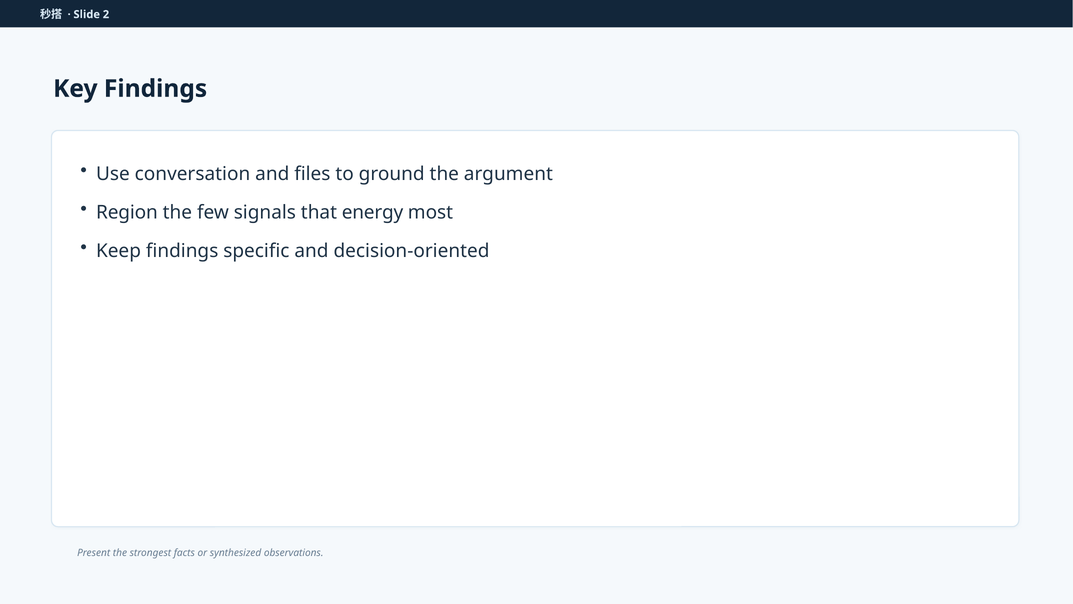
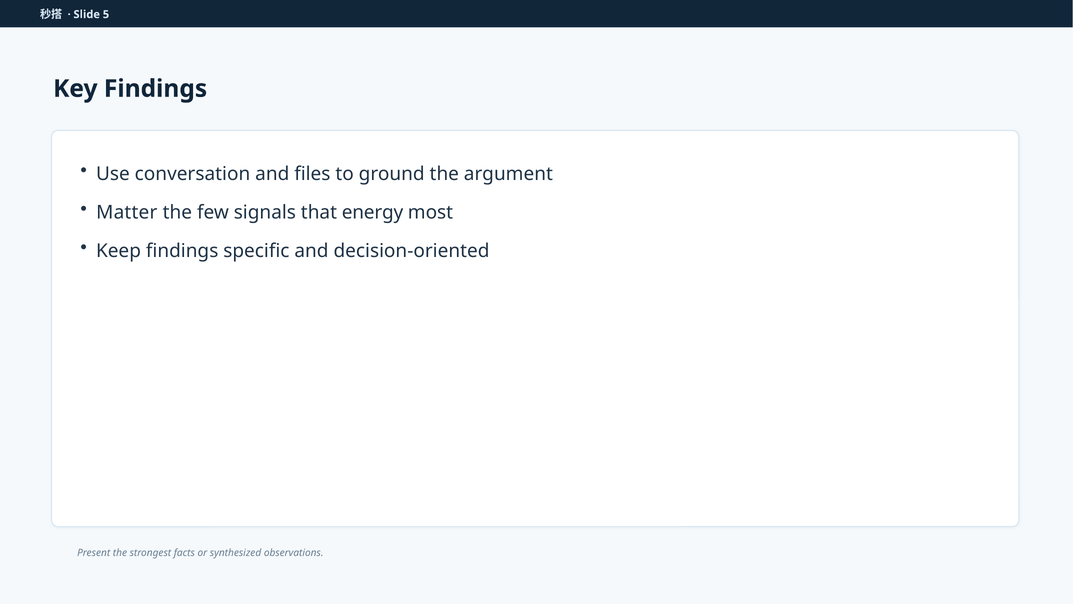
2: 2 -> 5
Region: Region -> Matter
